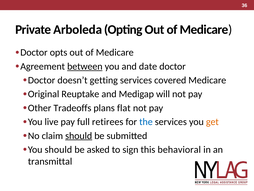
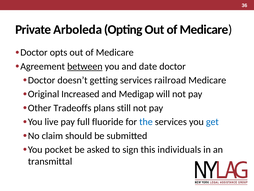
covered: covered -> railroad
Reuptake: Reuptake -> Increased
flat: flat -> still
retirees: retirees -> fluoride
get colour: orange -> blue
should at (79, 135) underline: present -> none
You should: should -> pocket
behavioral: behavioral -> individuals
